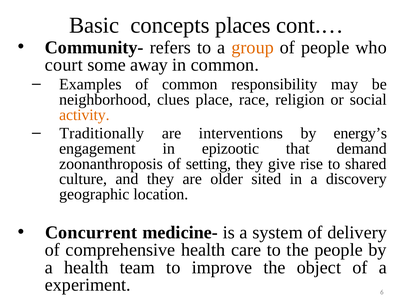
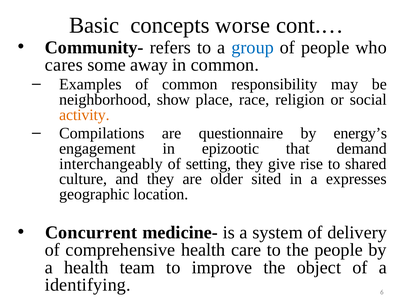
places: places -> worse
group colour: orange -> blue
court: court -> cares
clues: clues -> show
Traditionally: Traditionally -> Compilations
interventions: interventions -> questionnaire
zoonanthroposis: zoonanthroposis -> interchangeably
discovery: discovery -> expresses
experiment: experiment -> identifying
